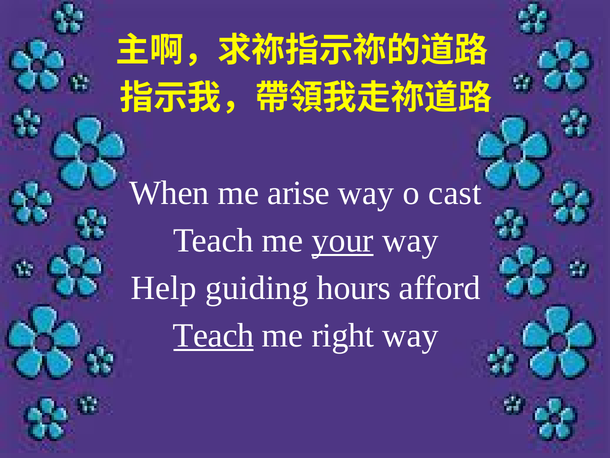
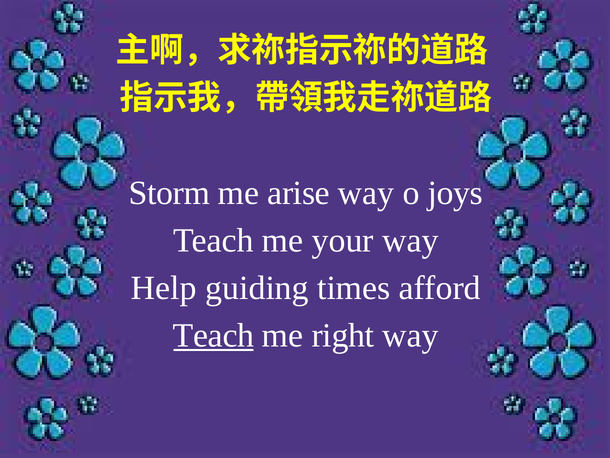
When: When -> Storm
cast: cast -> joys
your underline: present -> none
hours: hours -> times
